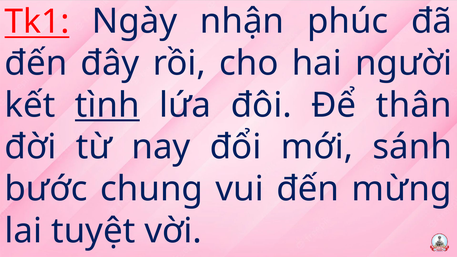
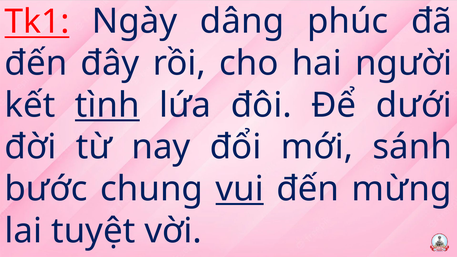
nhận: nhận -> dâng
thân: thân -> dưới
vui underline: none -> present
